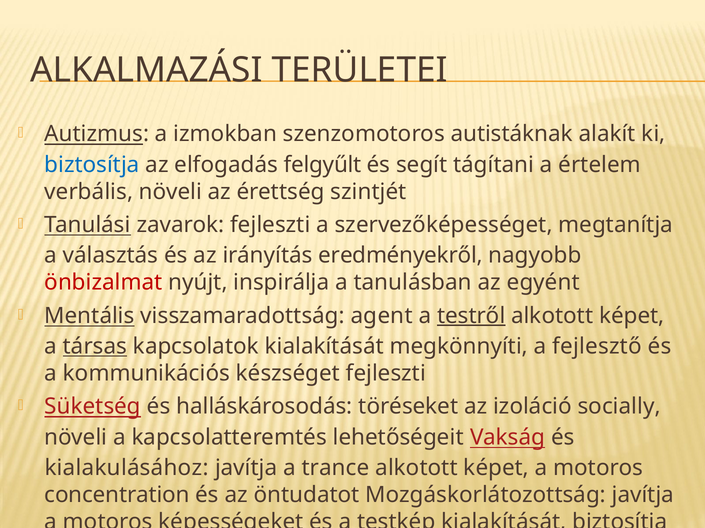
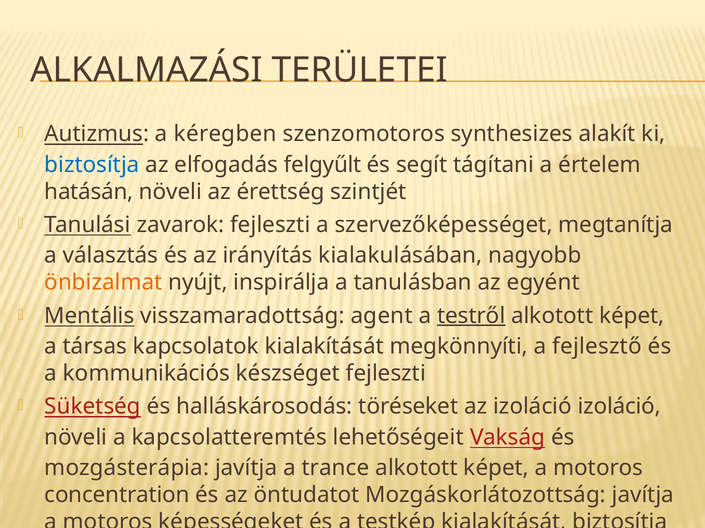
izmokban: izmokban -> kéregben
autistáknak: autistáknak -> synthesizes
verbális: verbális -> hatásán
eredményekről: eredményekről -> kialakulásában
önbizalmat colour: red -> orange
társas underline: present -> none
izoláció socially: socially -> izoláció
kialakulásához: kialakulásához -> mozgásterápia
